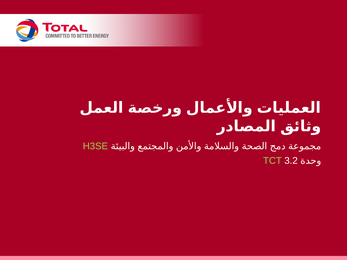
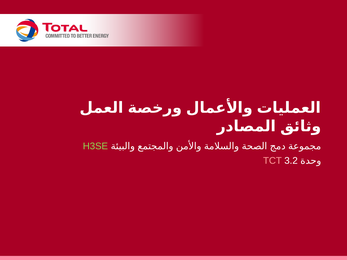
TCT colour: light green -> pink
